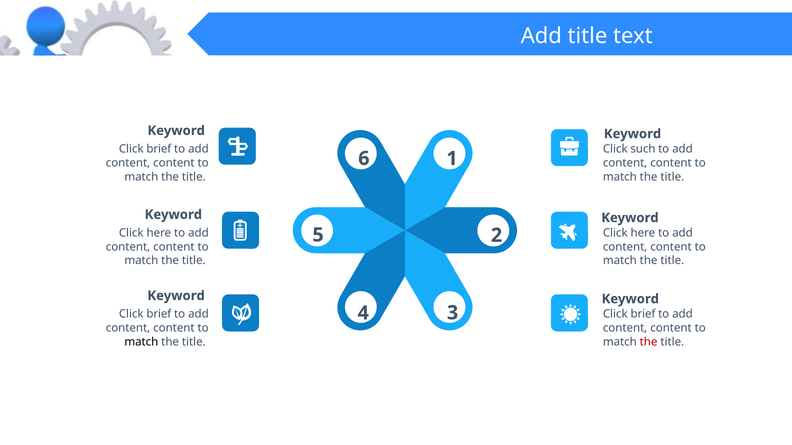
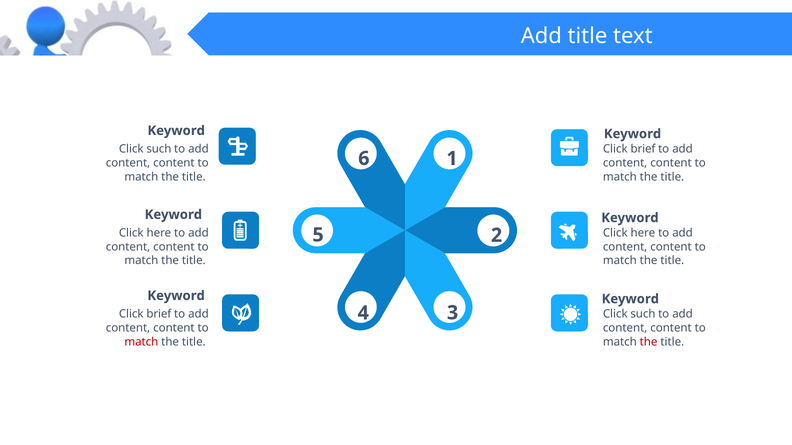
brief at (159, 149): brief -> such
such at (643, 149): such -> brief
brief at (643, 314): brief -> such
match at (141, 342) colour: black -> red
